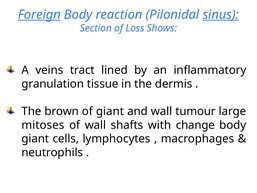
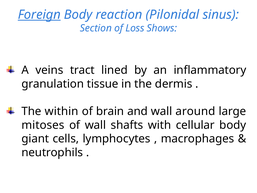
sinus underline: present -> none
brown: brown -> within
of giant: giant -> brain
tumour: tumour -> around
change: change -> cellular
